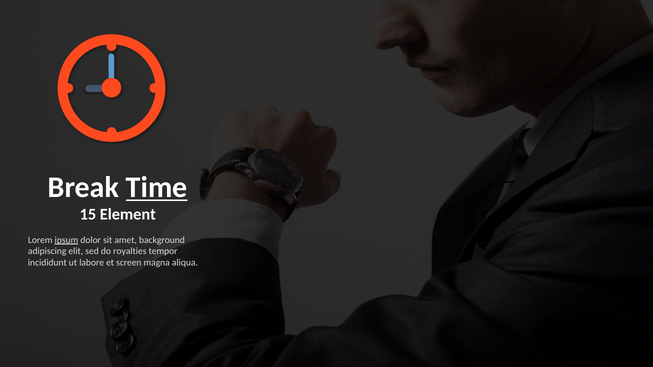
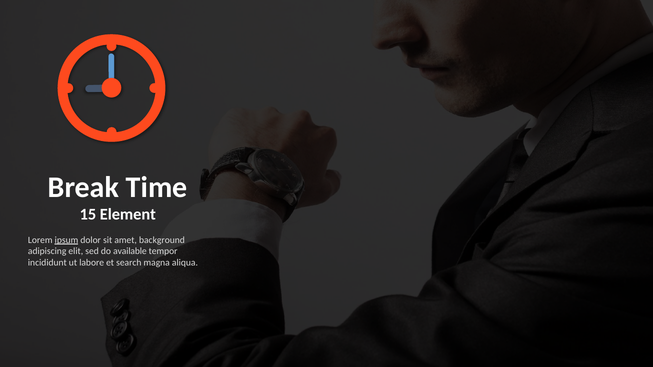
Time underline: present -> none
royalties: royalties -> available
screen: screen -> search
